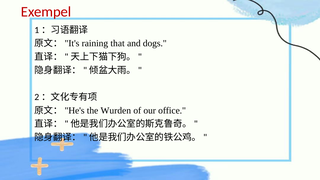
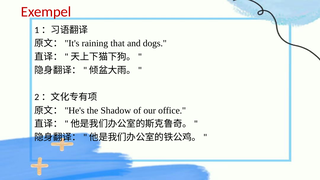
Wurden: Wurden -> Shadow
